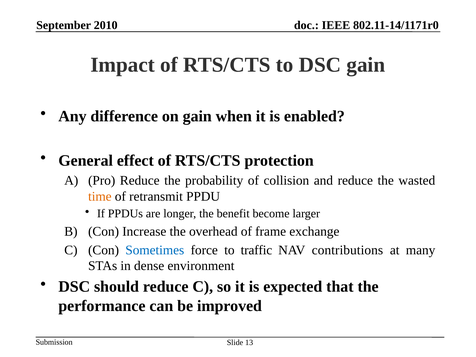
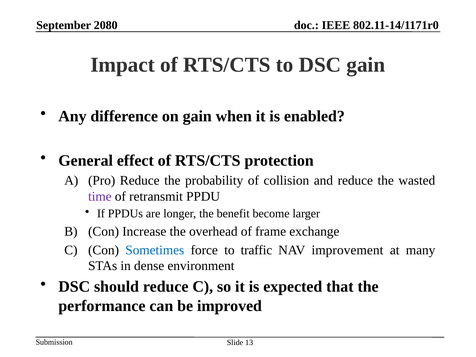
2010: 2010 -> 2080
time colour: orange -> purple
contributions: contributions -> improvement
